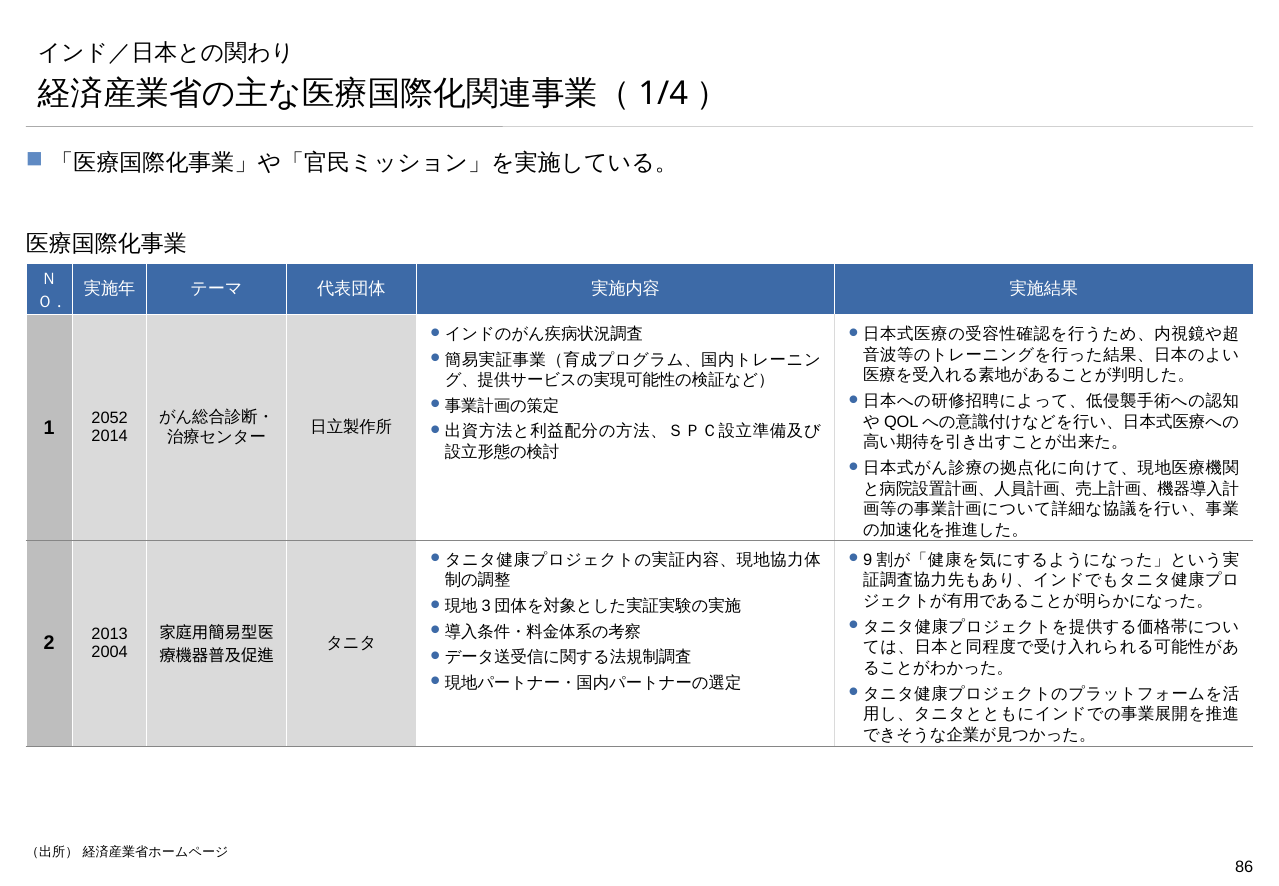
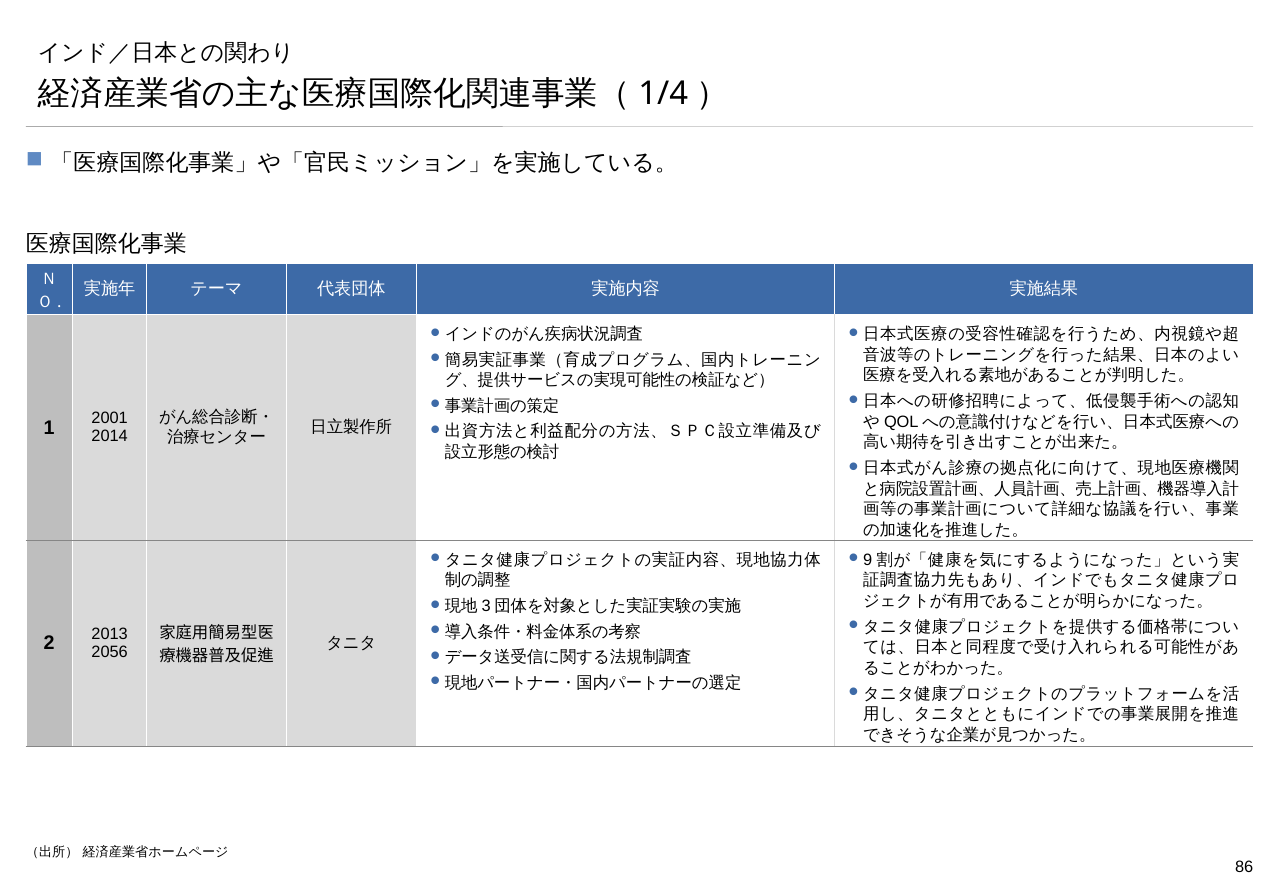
2052: 2052 -> 2001
2004: 2004 -> 2056
